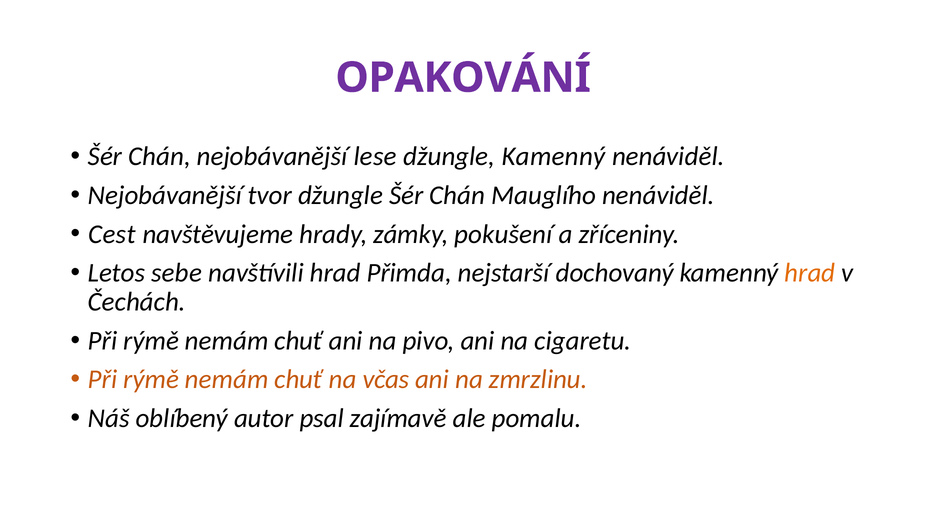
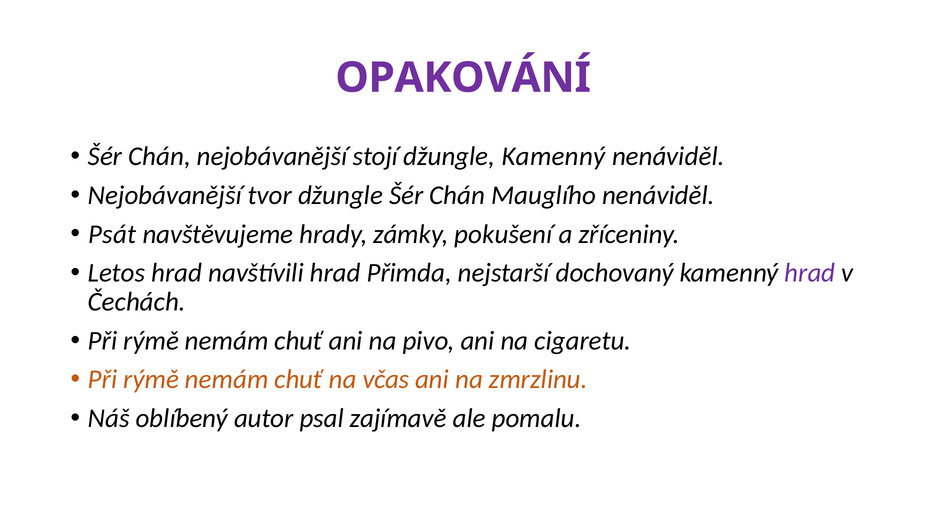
lese: lese -> stojí
Cest: Cest -> Psát
Letos sebe: sebe -> hrad
hrad at (810, 273) colour: orange -> purple
